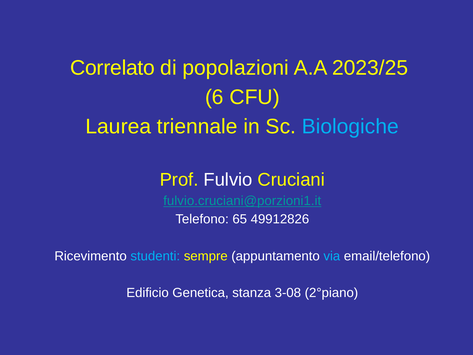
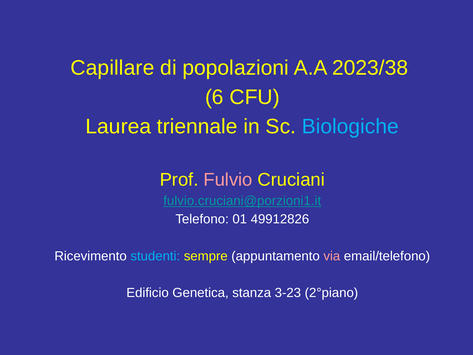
Correlato: Correlato -> Capillare
2023/25: 2023/25 -> 2023/38
Fulvio colour: white -> pink
65: 65 -> 01
via colour: light blue -> pink
3-08: 3-08 -> 3-23
